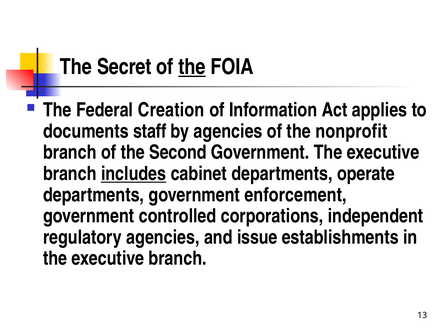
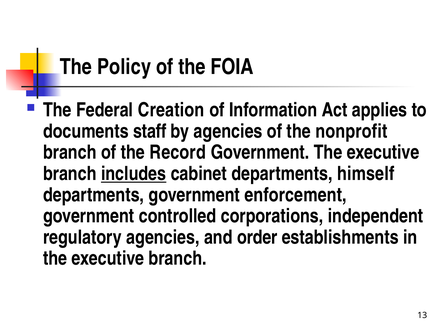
Secret: Secret -> Policy
the at (192, 67) underline: present -> none
Second: Second -> Record
operate: operate -> himself
issue: issue -> order
